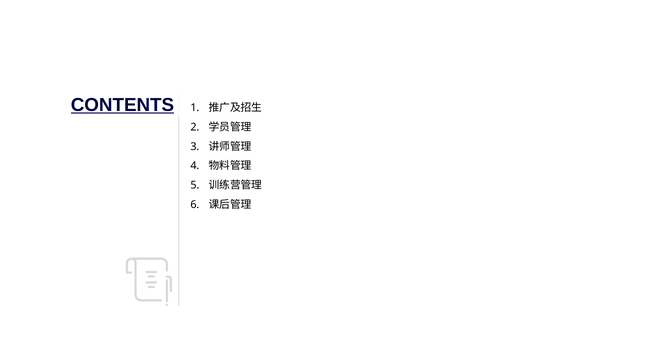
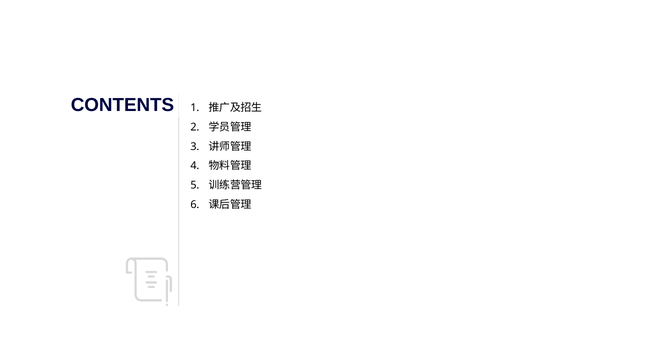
CONTENTS underline: present -> none
